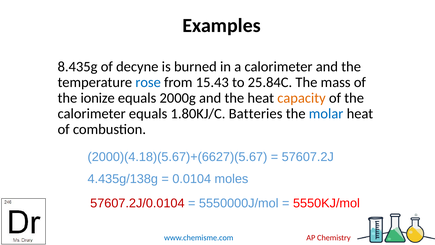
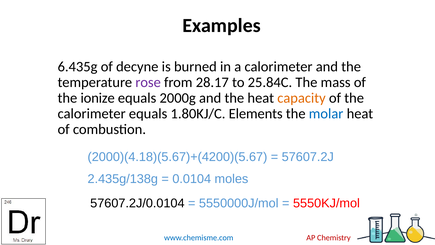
8.435g: 8.435g -> 6.435g
rose colour: blue -> purple
15.43: 15.43 -> 28.17
Batteries: Batteries -> Elements
2000)(4.18)(5.67)+(6627)(5.67: 2000)(4.18)(5.67)+(6627)(5.67 -> 2000)(4.18)(5.67)+(4200)(5.67
4.435g/138g: 4.435g/138g -> 2.435g/138g
57607.2J/0.0104 colour: red -> black
